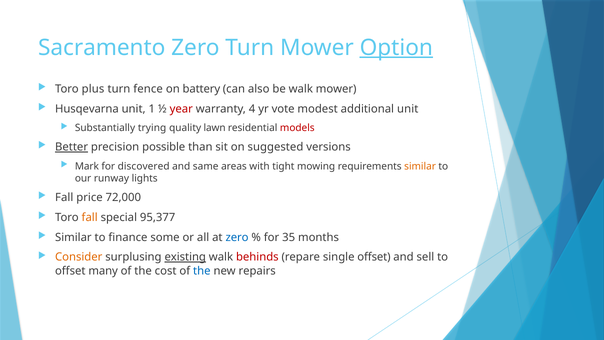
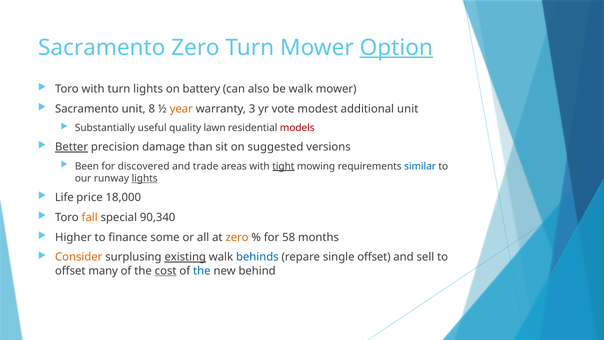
Toro plus: plus -> with
turn fence: fence -> lights
Husqevarna at (87, 109): Husqevarna -> Sacramento
1: 1 -> 8
year colour: red -> orange
4: 4 -> 3
trying: trying -> useful
possible: possible -> damage
Mark: Mark -> Been
same: same -> trade
tight underline: none -> present
similar at (420, 166) colour: orange -> blue
lights at (145, 178) underline: none -> present
Fall at (64, 197): Fall -> Life
72,000: 72,000 -> 18,000
95,377: 95,377 -> 90,340
Similar at (73, 237): Similar -> Higher
zero at (237, 237) colour: blue -> orange
35: 35 -> 58
behinds colour: red -> blue
cost underline: none -> present
repairs: repairs -> behind
